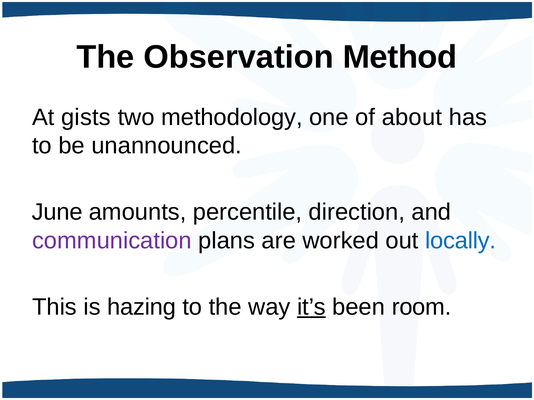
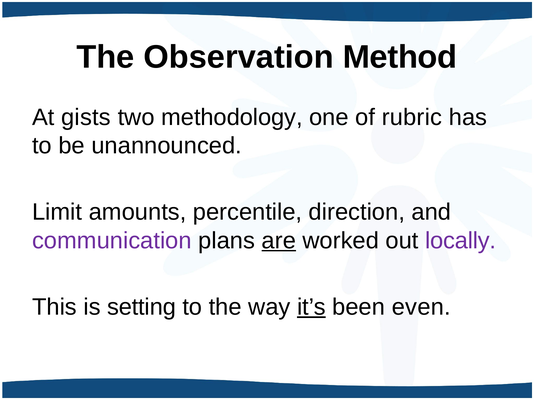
about: about -> rubric
June: June -> Limit
are underline: none -> present
locally colour: blue -> purple
hazing: hazing -> setting
room: room -> even
